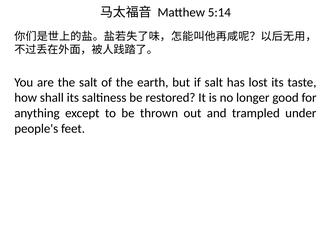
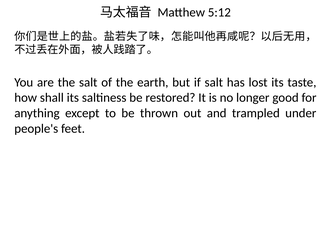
5:14: 5:14 -> 5:12
